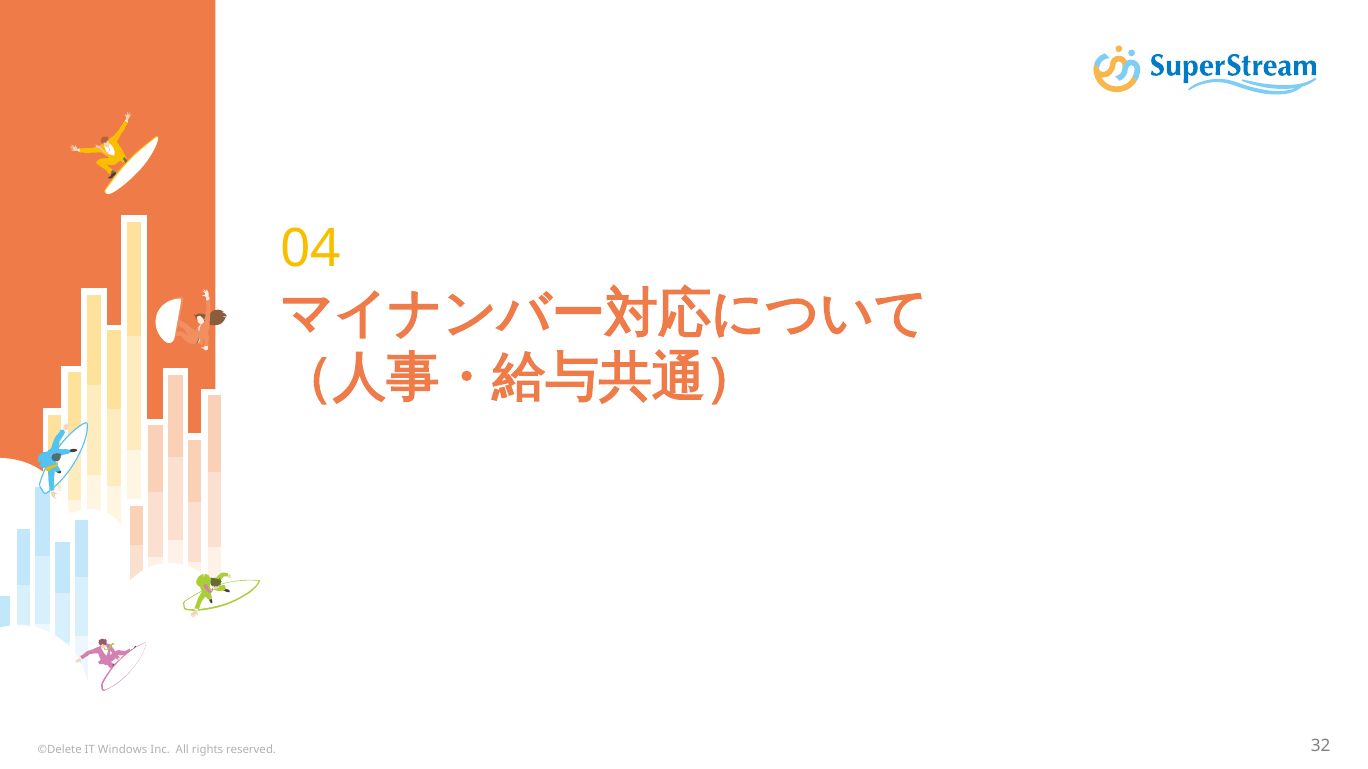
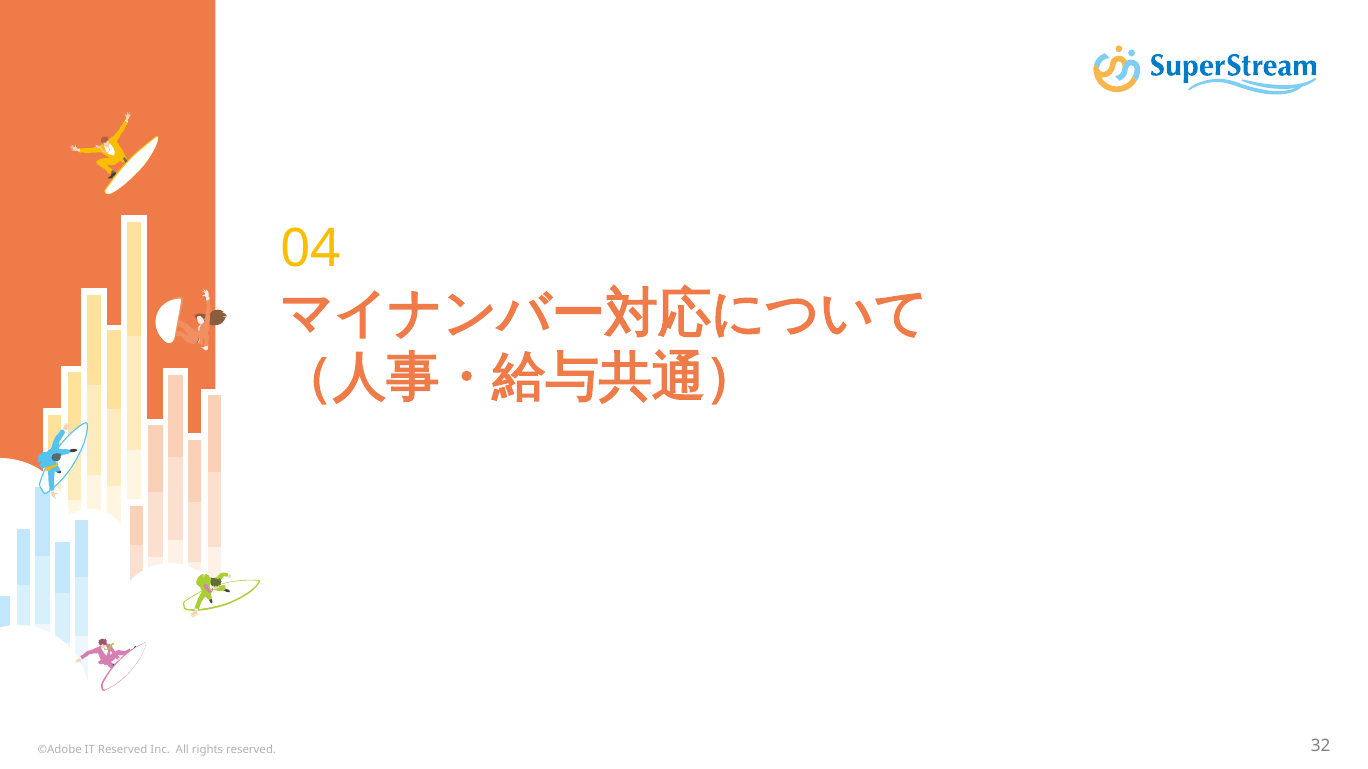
©Delete: ©Delete -> ©Adobe
IT Windows: Windows -> Reserved
